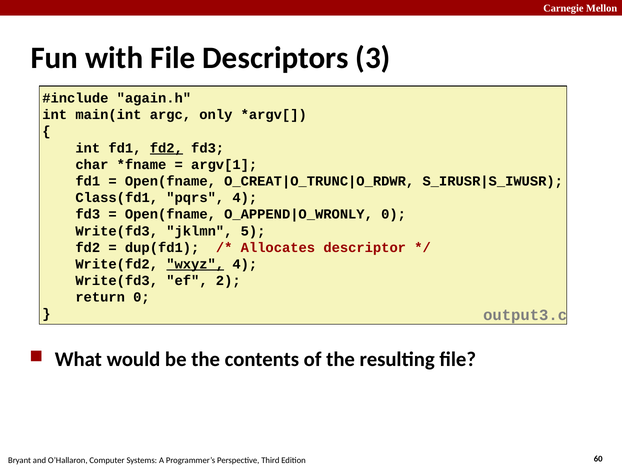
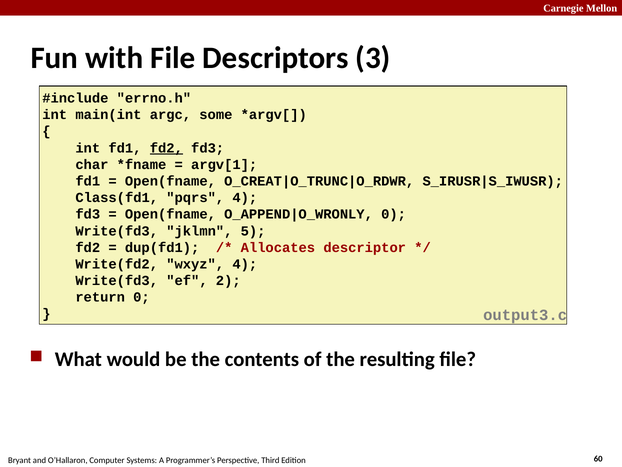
again.h: again.h -> errno.h
only: only -> some
wxyz underline: present -> none
